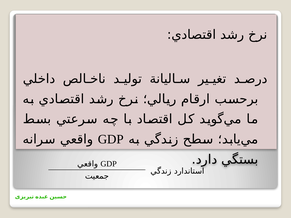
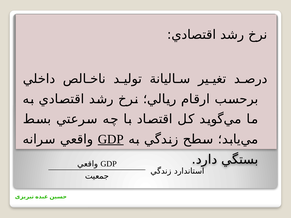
GDP at (111, 139) underline: none -> present
